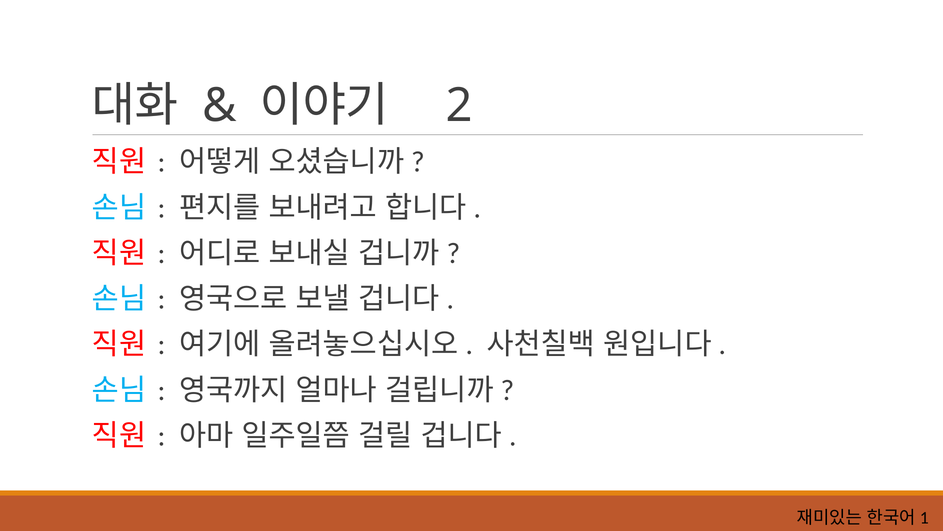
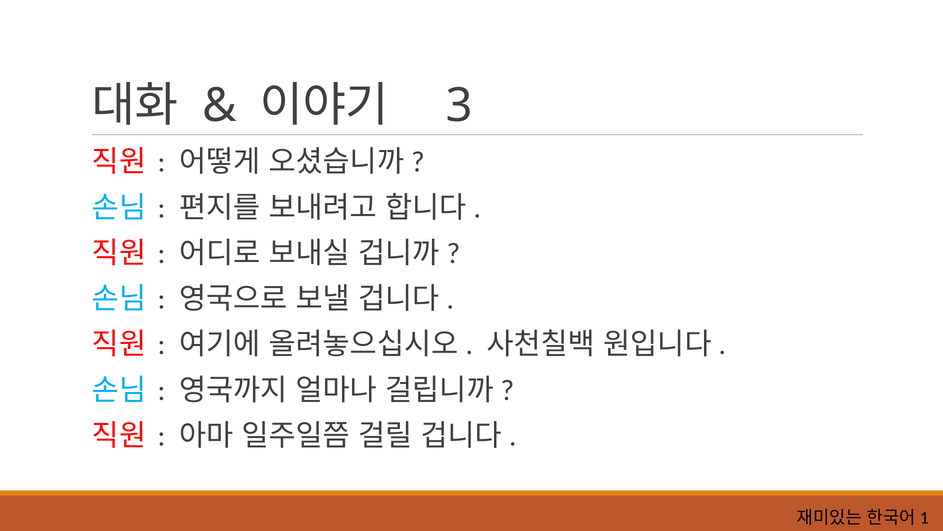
2: 2 -> 3
